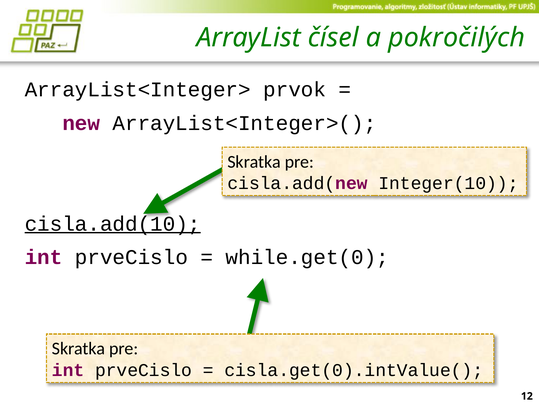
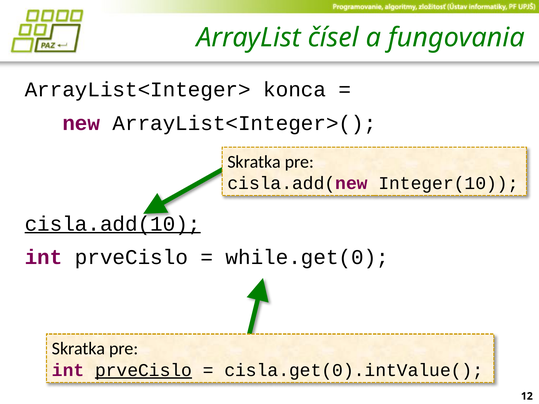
pokročilých: pokročilých -> fungovania
prvok: prvok -> konca
prveCislo at (144, 370) underline: none -> present
